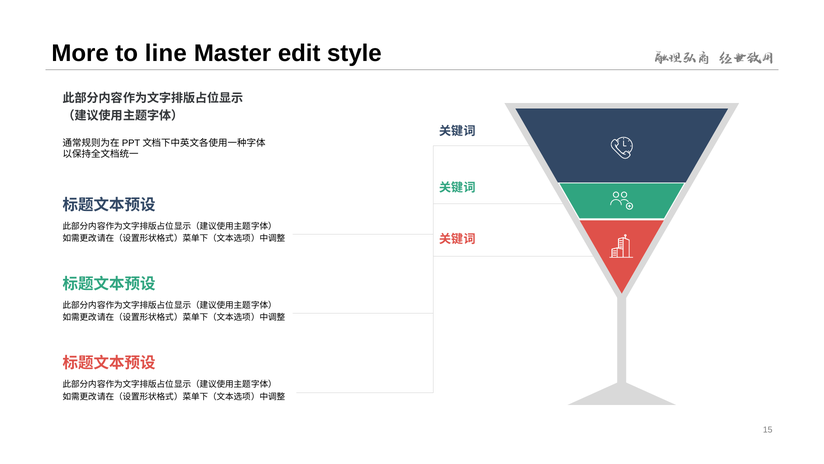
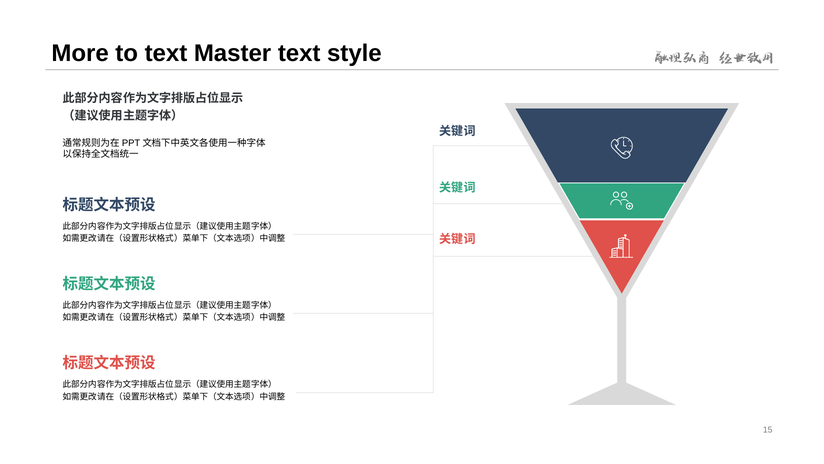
to line: line -> text
Master edit: edit -> text
